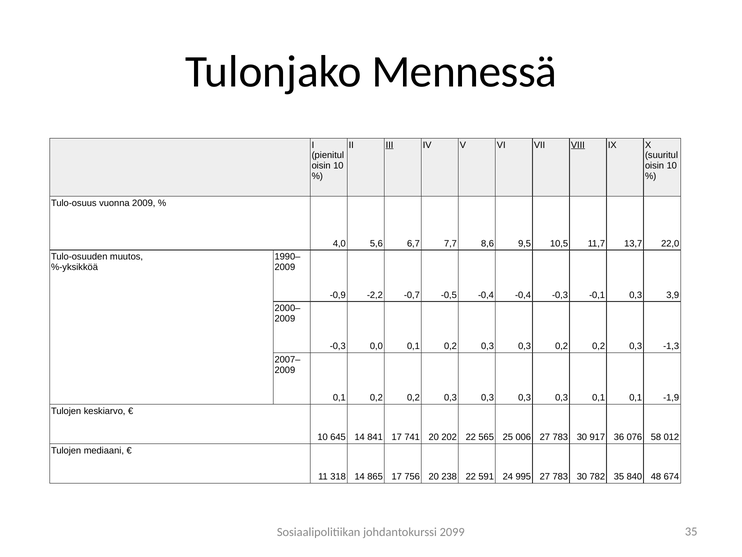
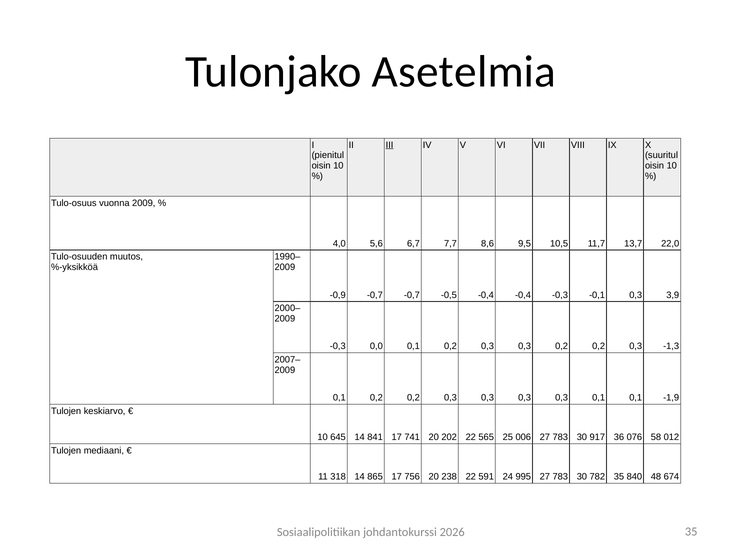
Mennessä: Mennessä -> Asetelmia
VIII underline: present -> none
-0,9 -2,2: -2,2 -> -0,7
2099: 2099 -> 2026
